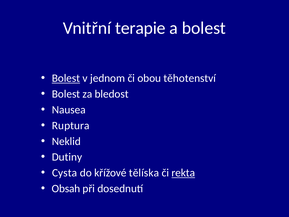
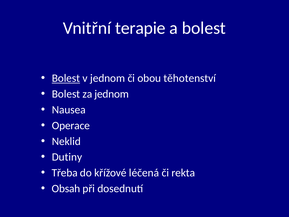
za bledost: bledost -> jednom
Ruptura: Ruptura -> Operace
Cysta: Cysta -> Třeba
tělíska: tělíska -> léčená
rekta underline: present -> none
